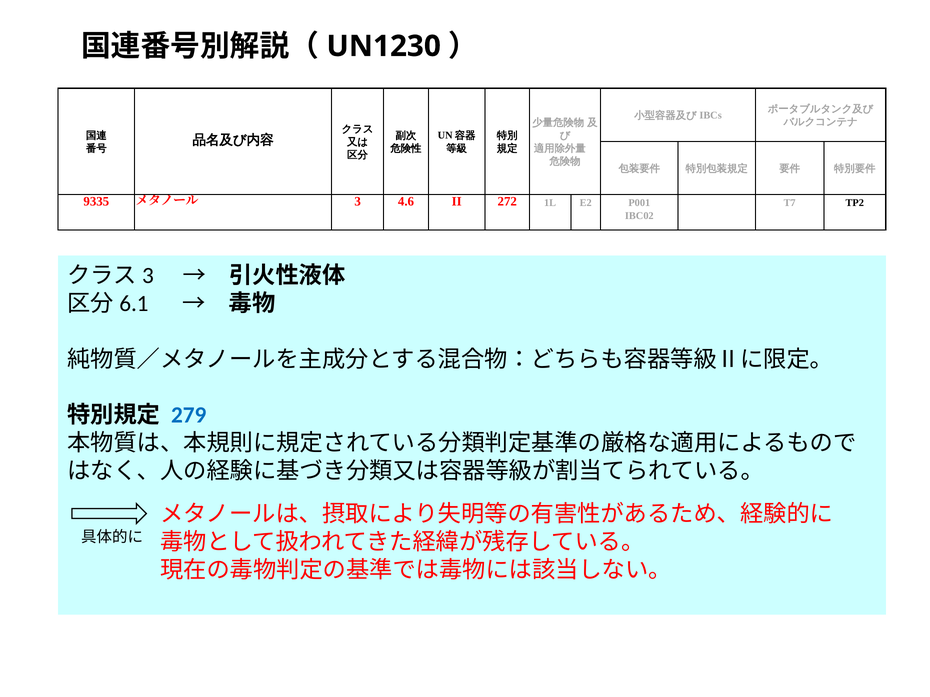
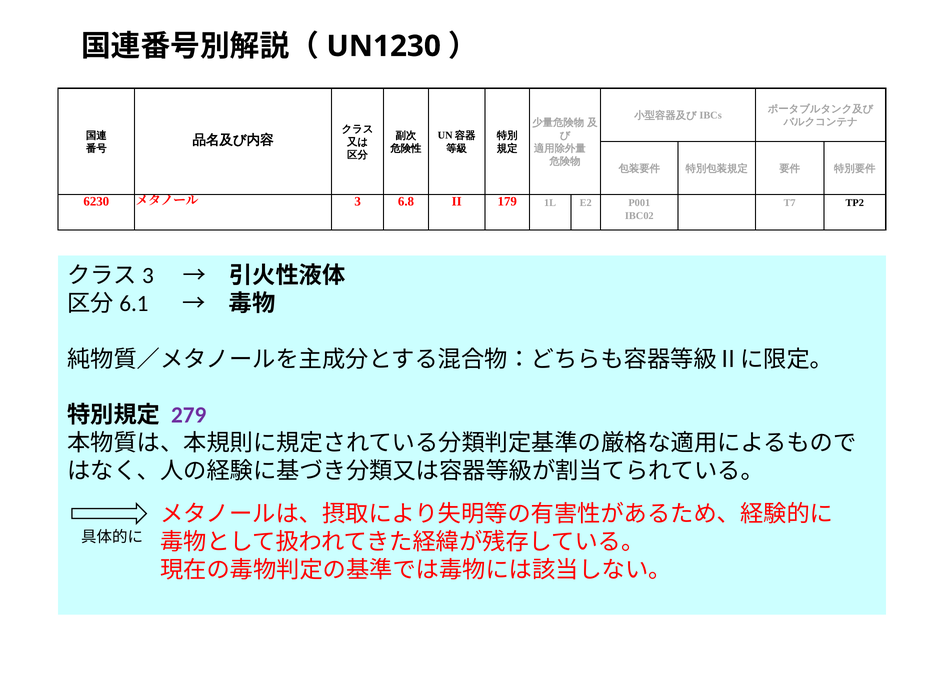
9335: 9335 -> 6230
4.6: 4.6 -> 6.8
272: 272 -> 179
279 colour: blue -> purple
